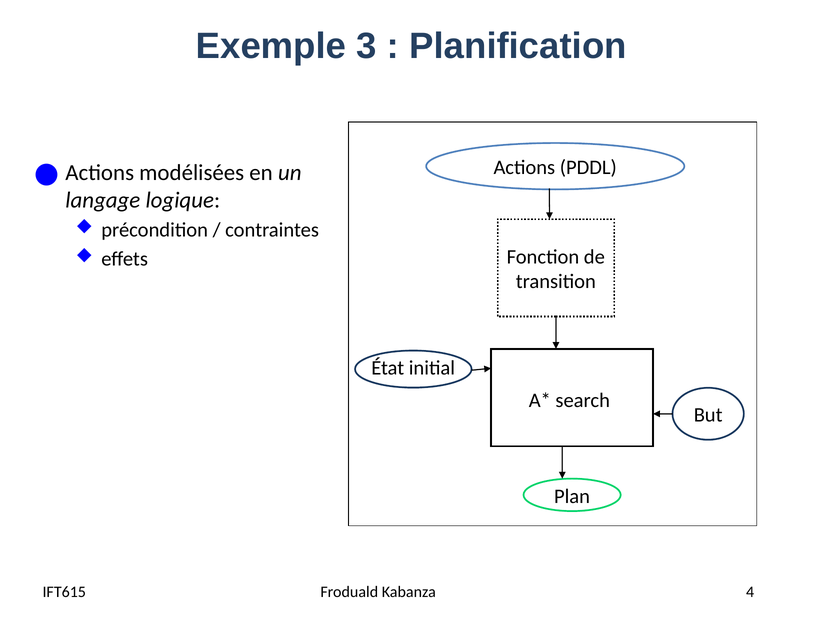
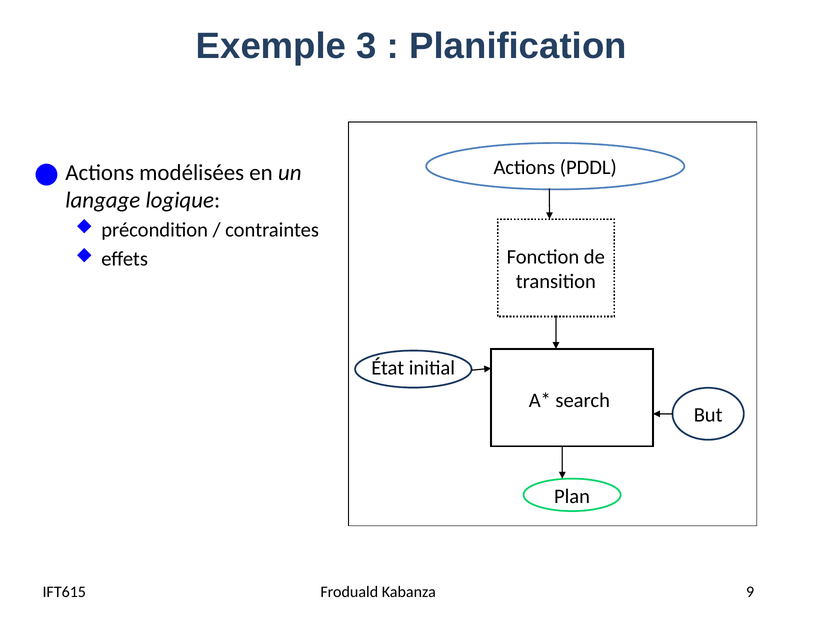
4: 4 -> 9
